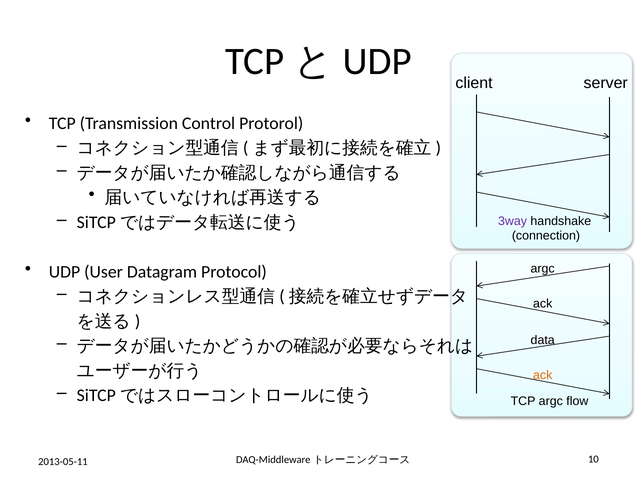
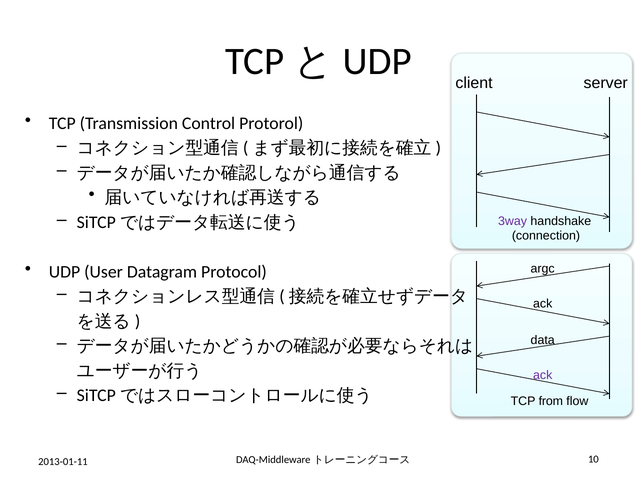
ack at (543, 376) colour: orange -> purple
TCP argc: argc -> from
2013-05-11: 2013-05-11 -> 2013-01-11
